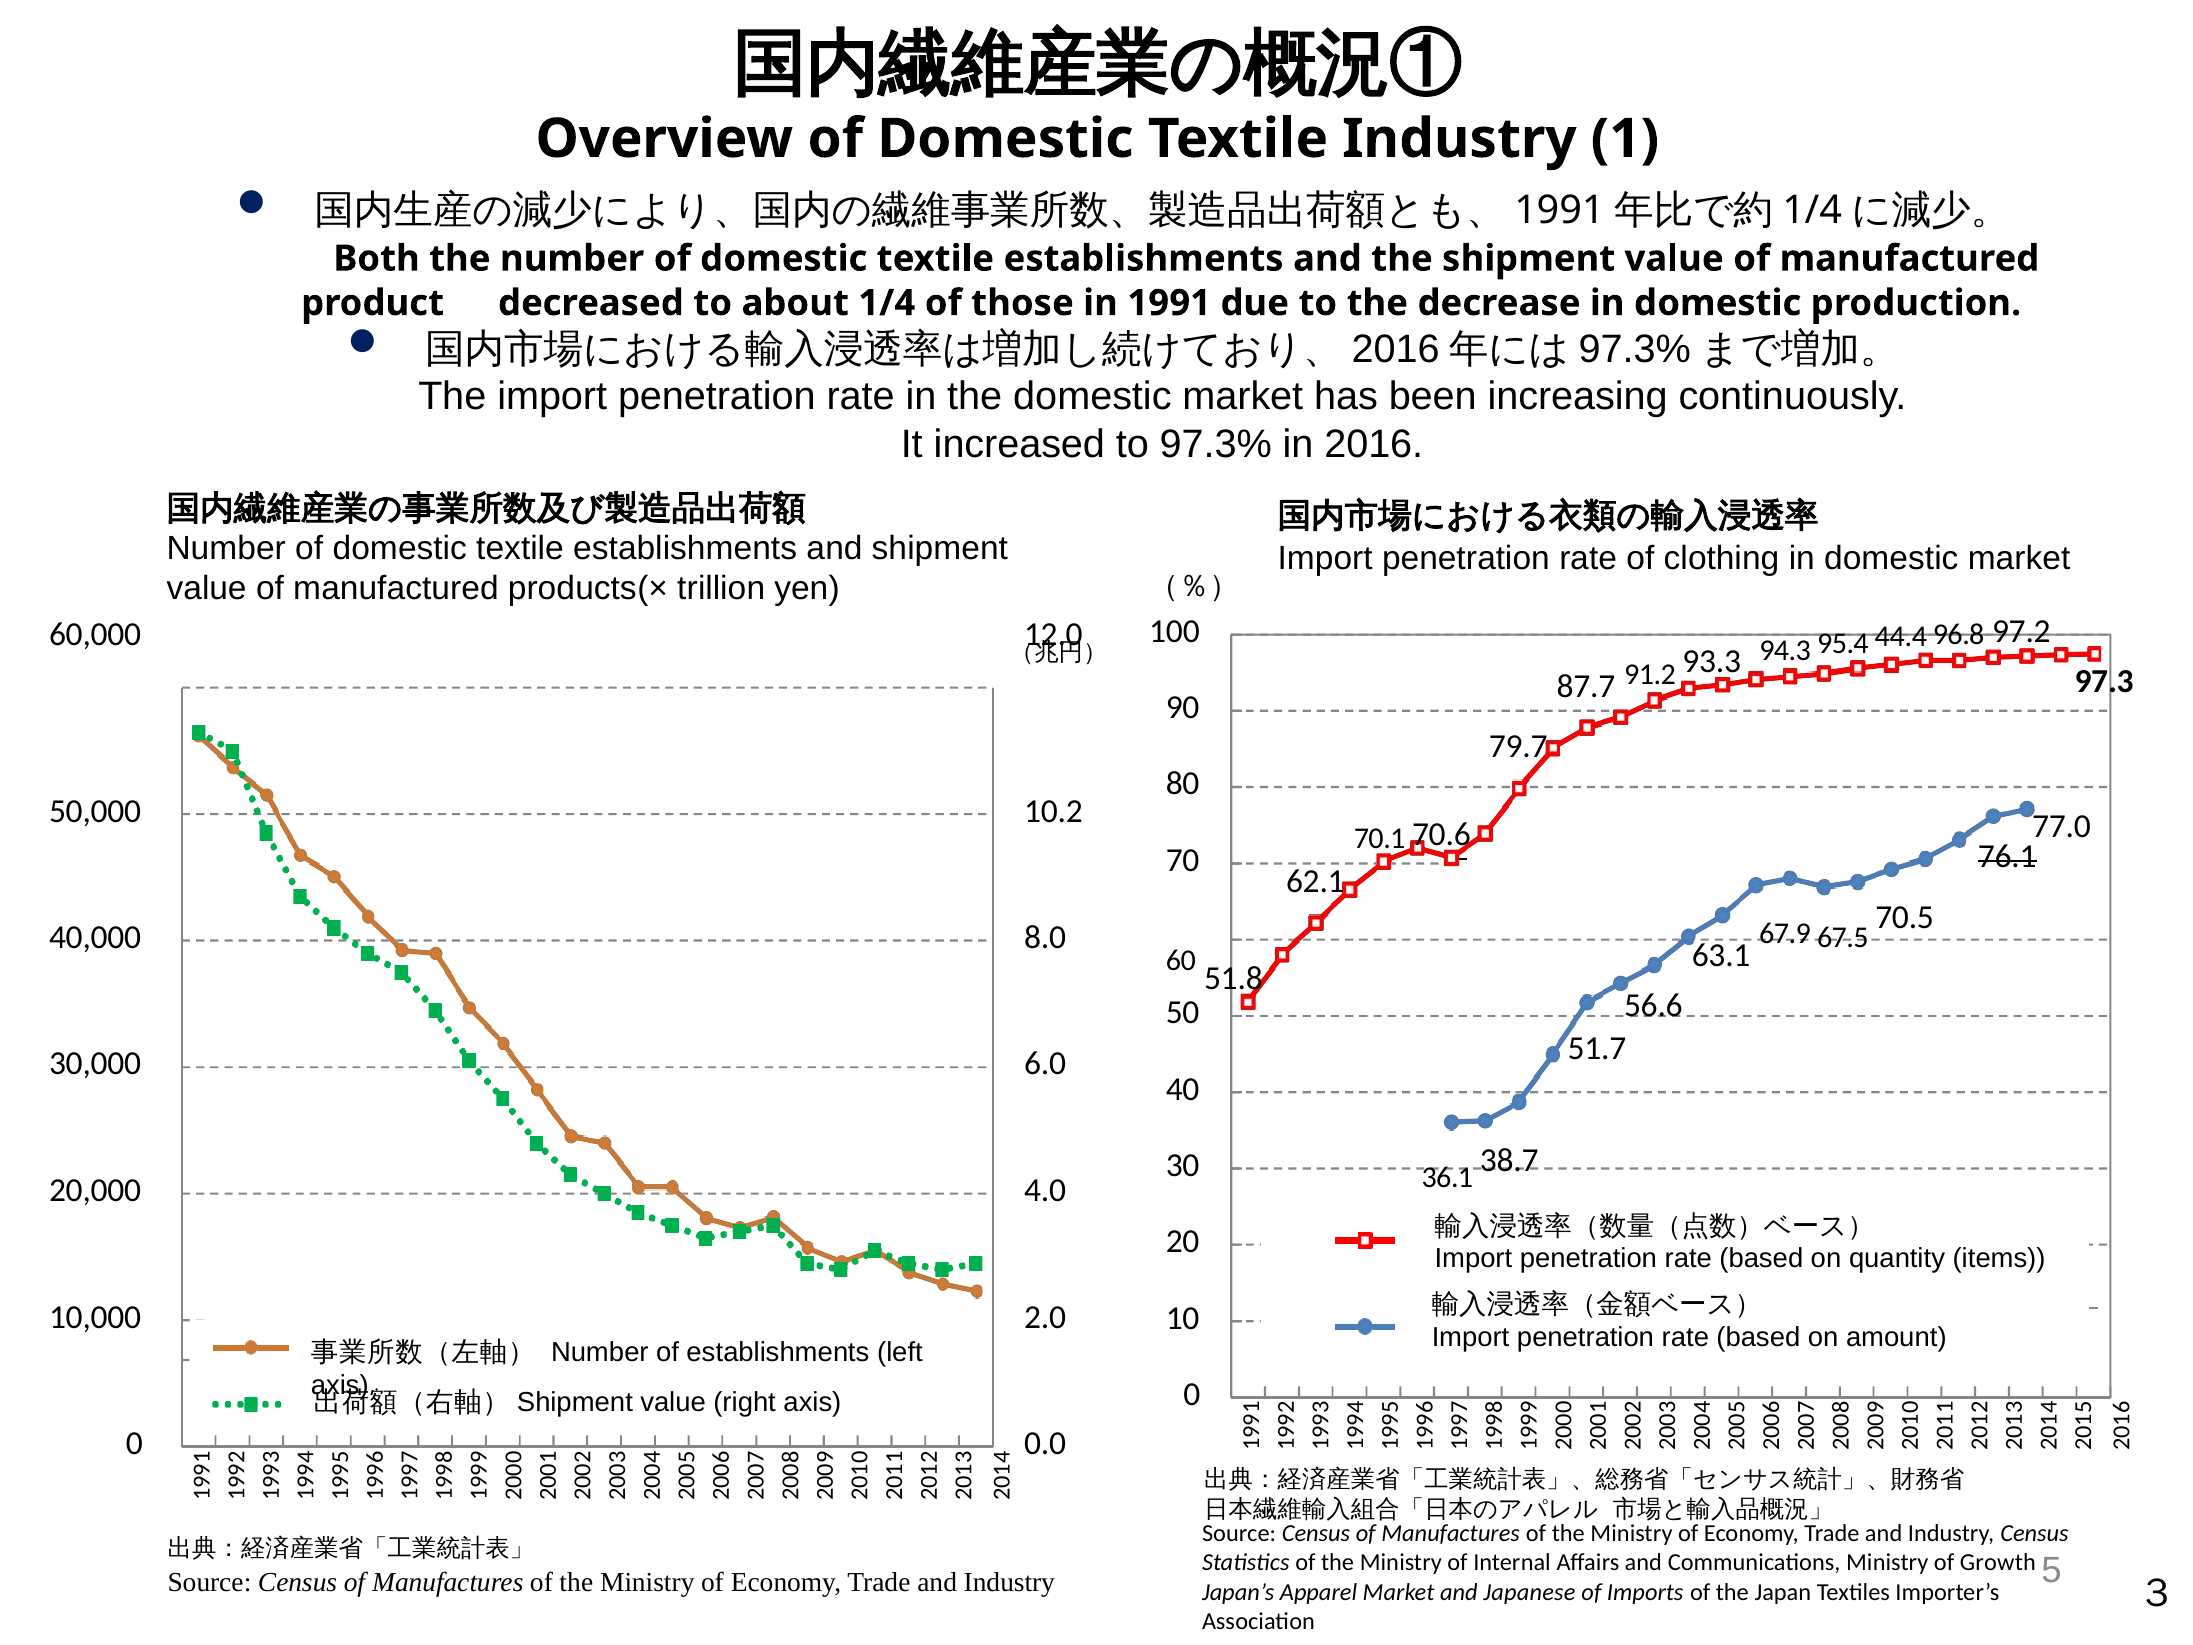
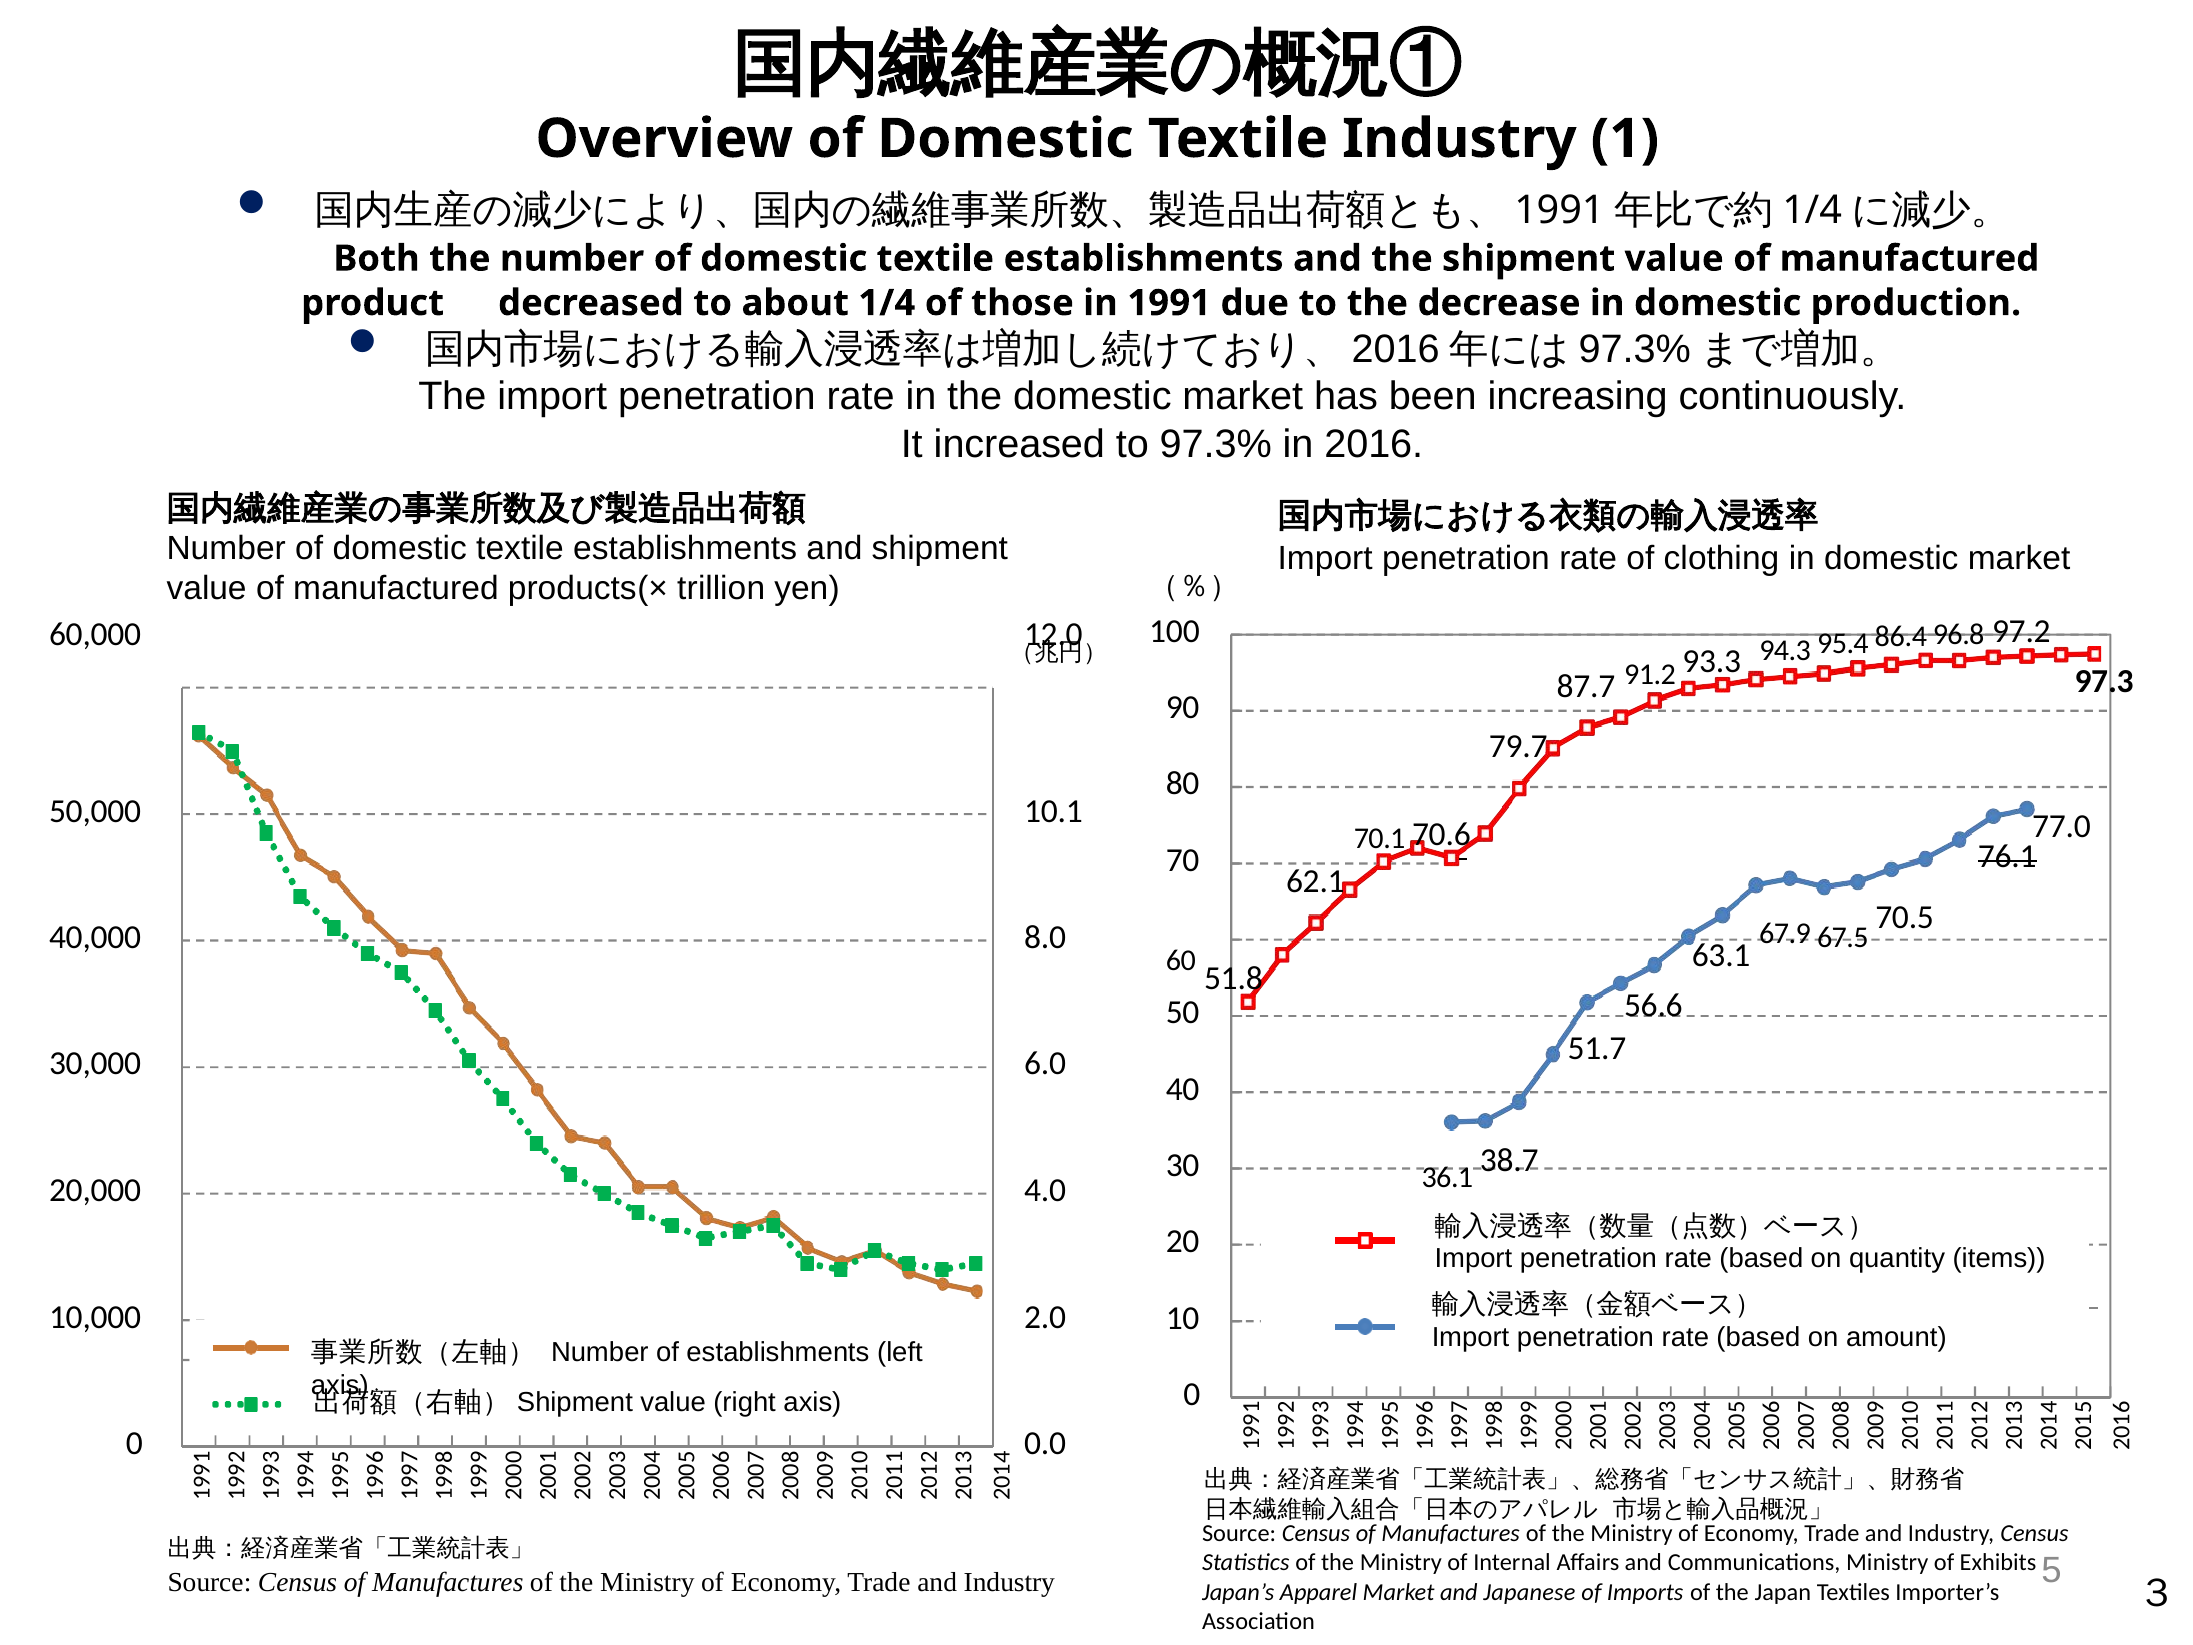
44.4: 44.4 -> 86.4
10.2: 10.2 -> 10.1
Growth: Growth -> Exhibits
